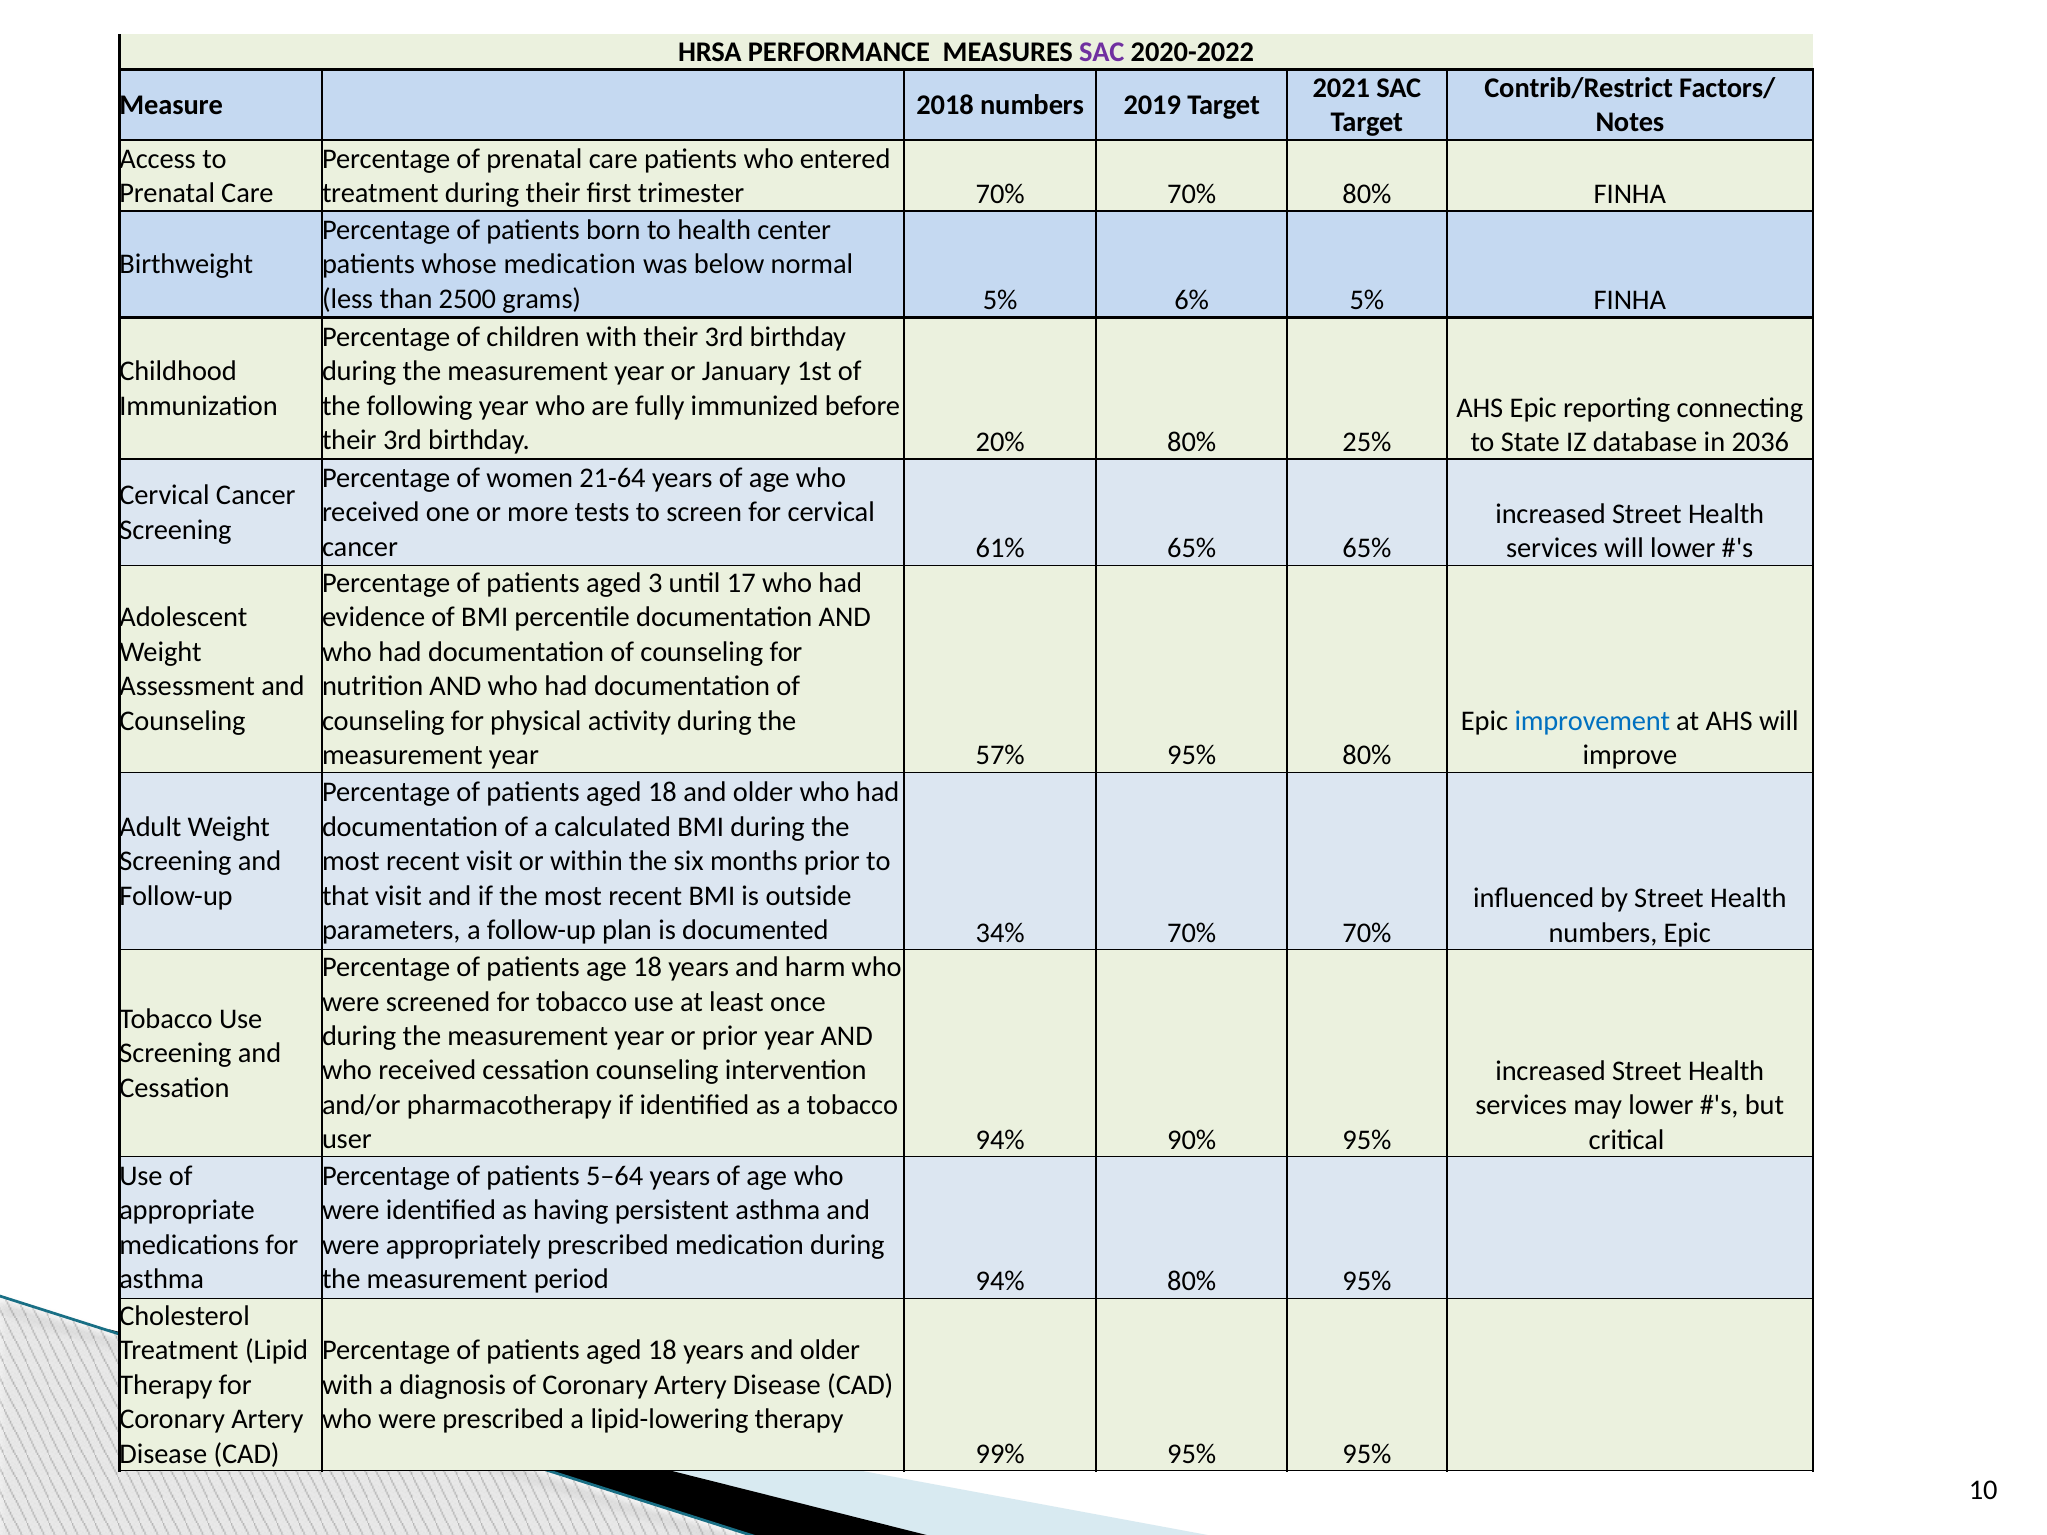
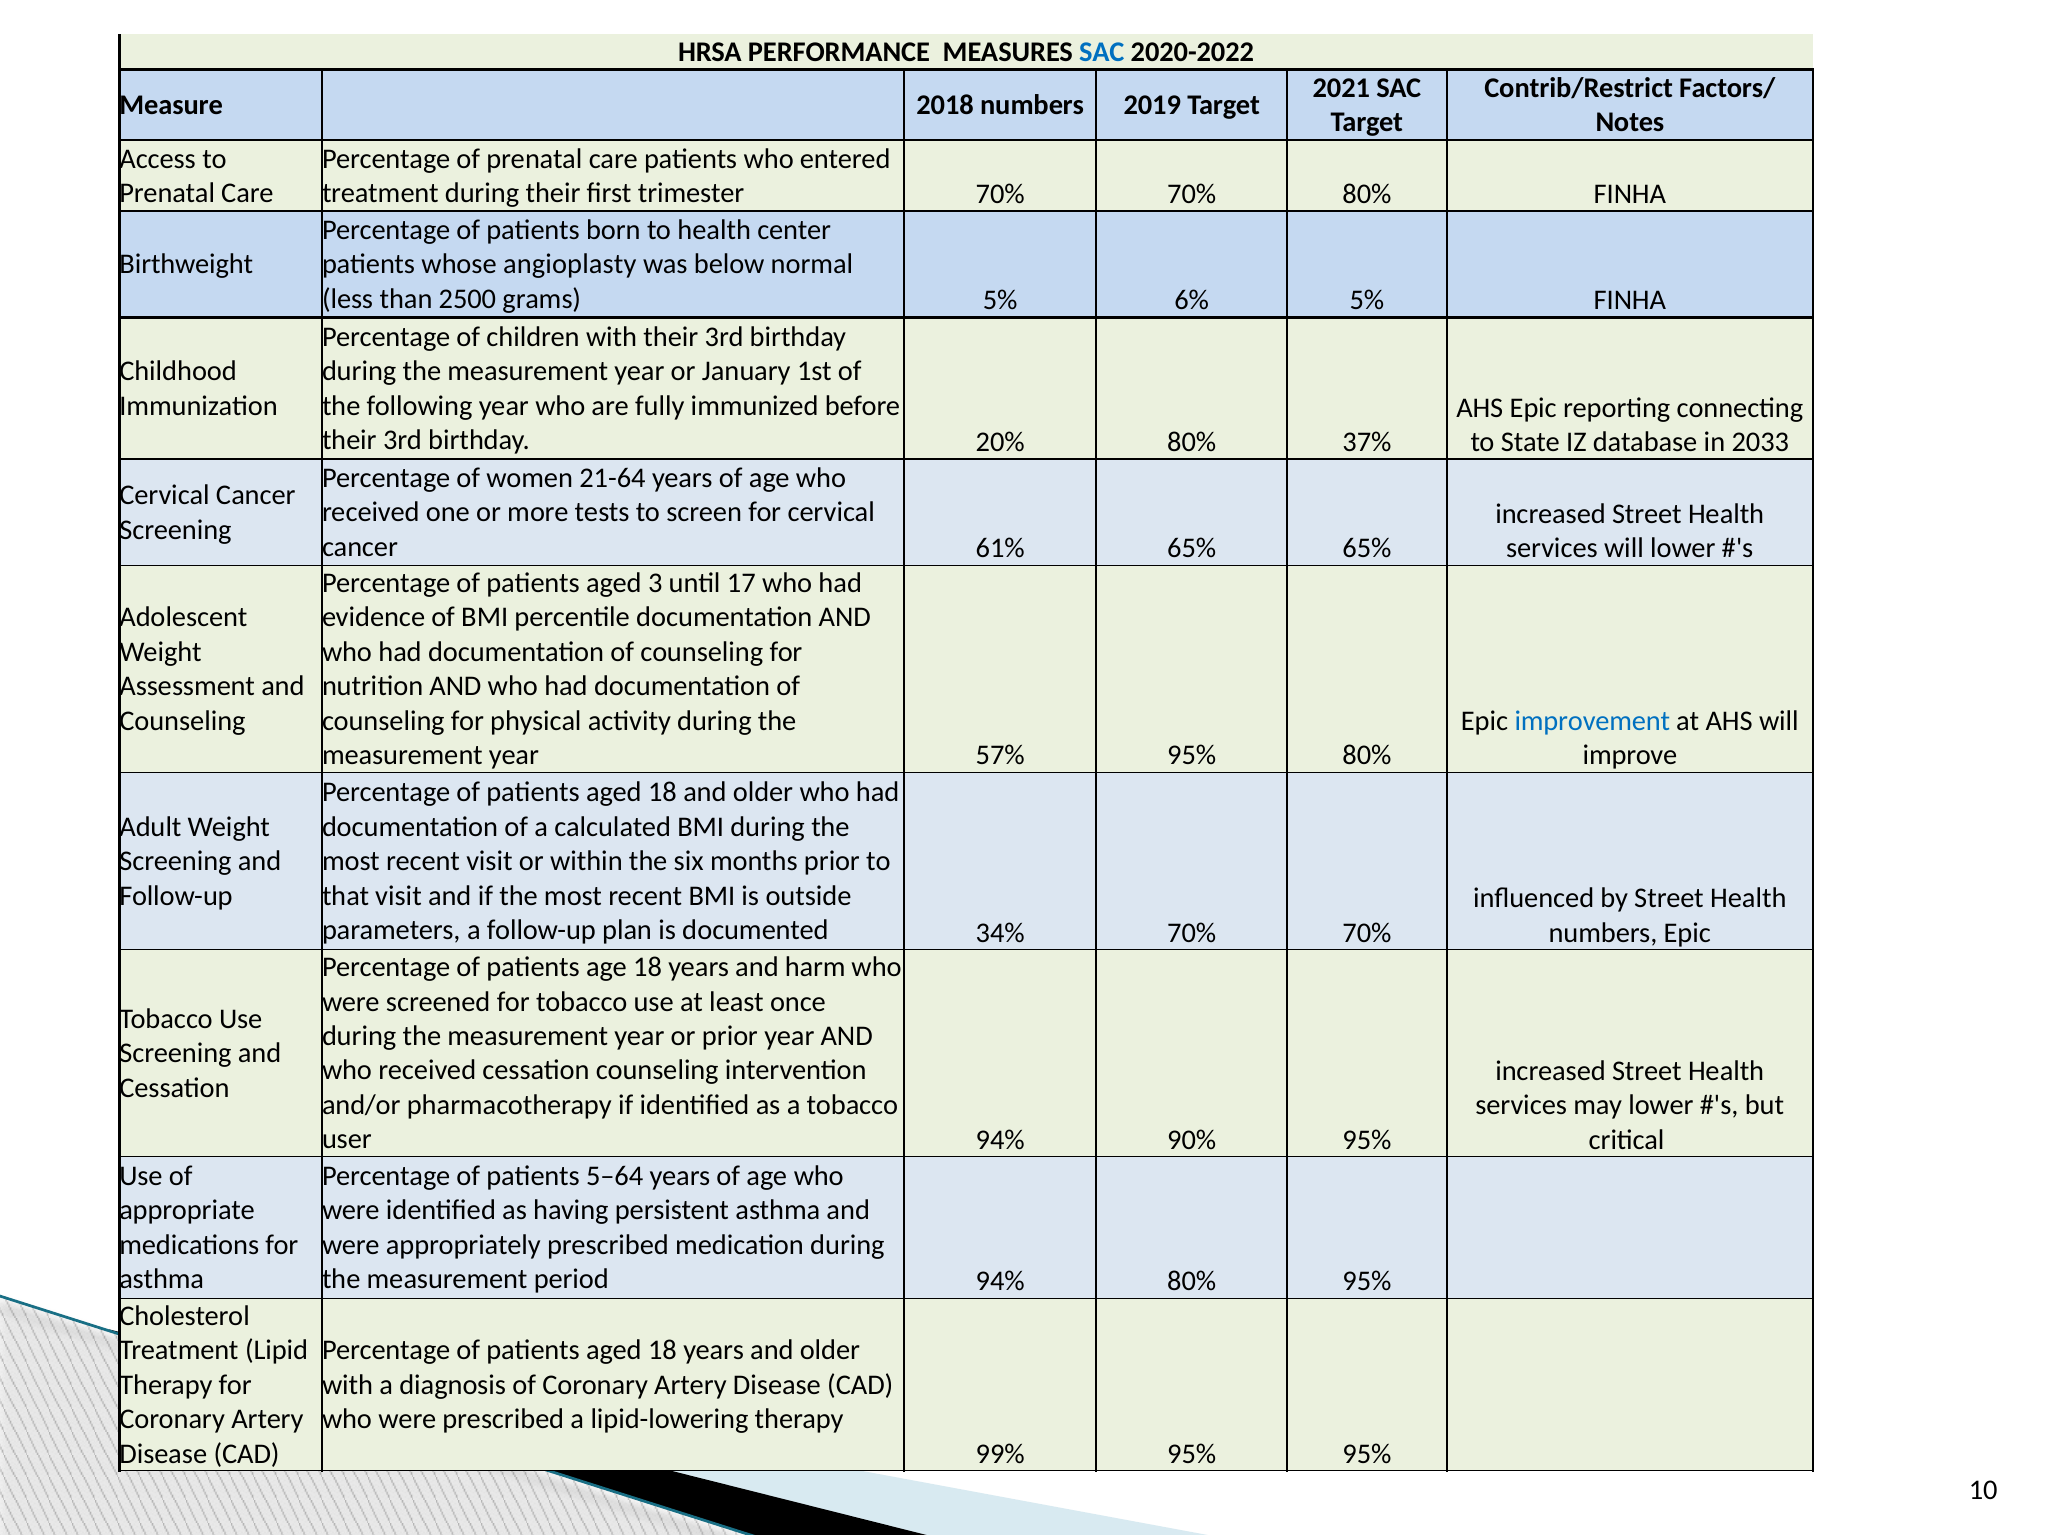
SAC at (1102, 53) colour: purple -> blue
whose medication: medication -> angioplasty
25%: 25% -> 37%
2036: 2036 -> 2033
